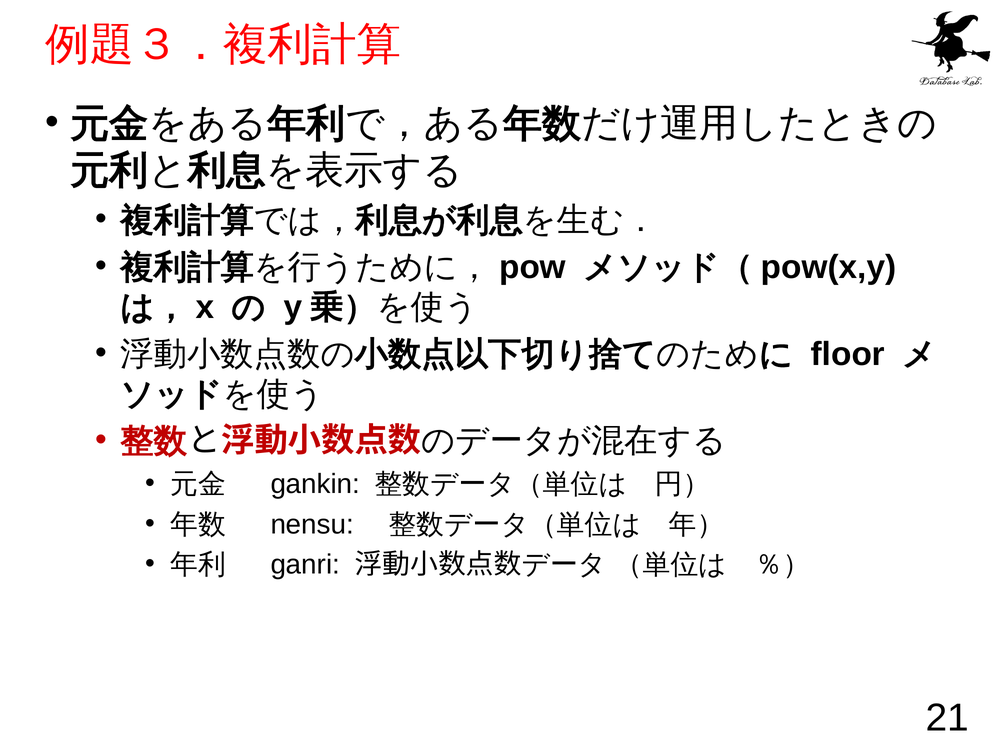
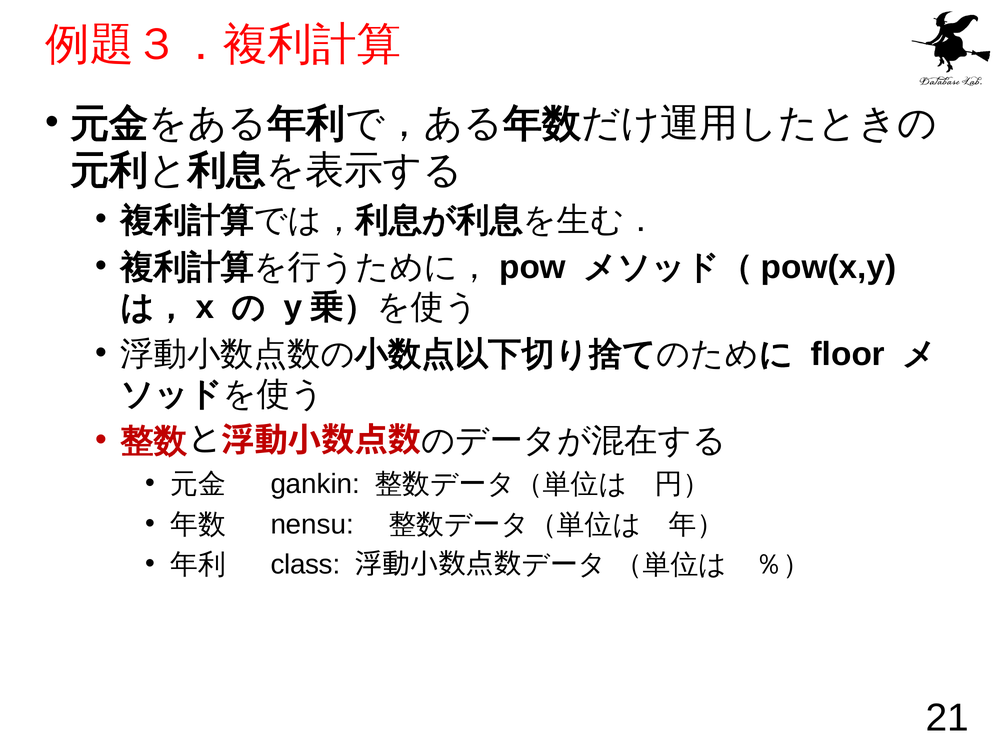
ganri: ganri -> class
